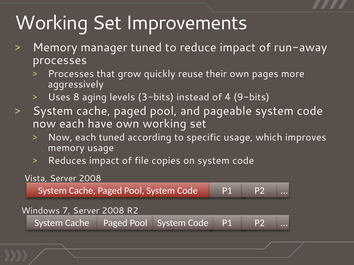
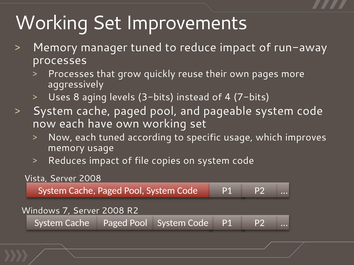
9-bits: 9-bits -> 7-bits
